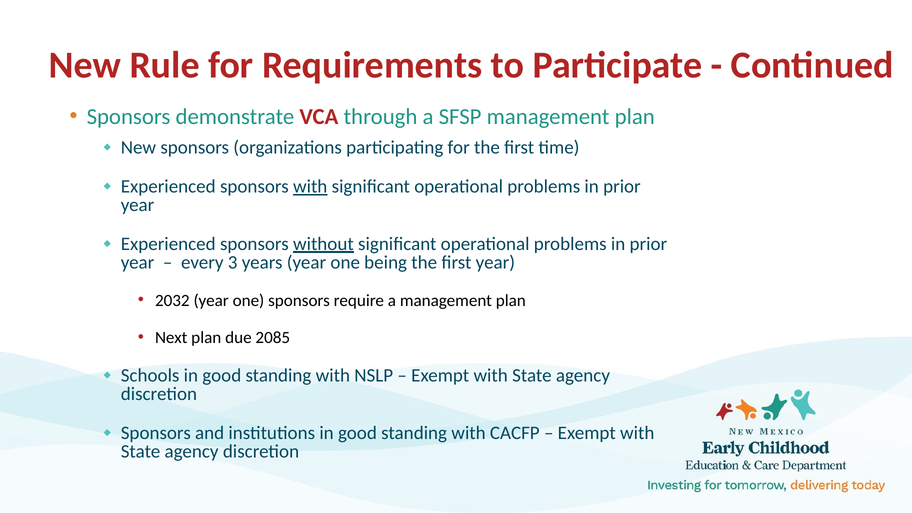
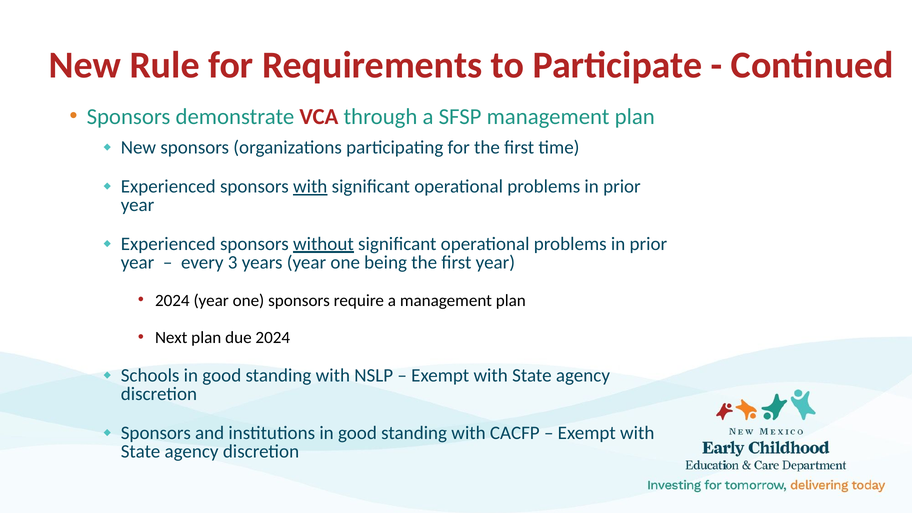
2032 at (172, 300): 2032 -> 2024
due 2085: 2085 -> 2024
